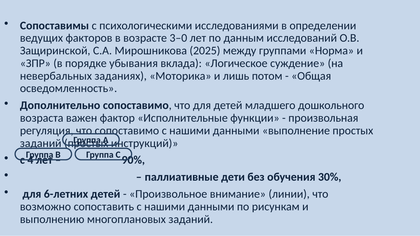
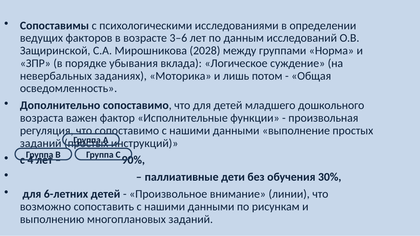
3–0: 3–0 -> 3–6
2025: 2025 -> 2028
